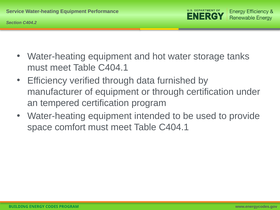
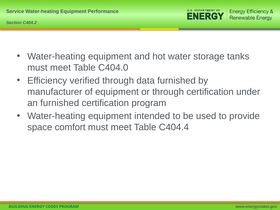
C404.1 at (113, 68): C404.1 -> C404.0
an tempered: tempered -> furnished
C404.1 at (174, 127): C404.1 -> C404.4
